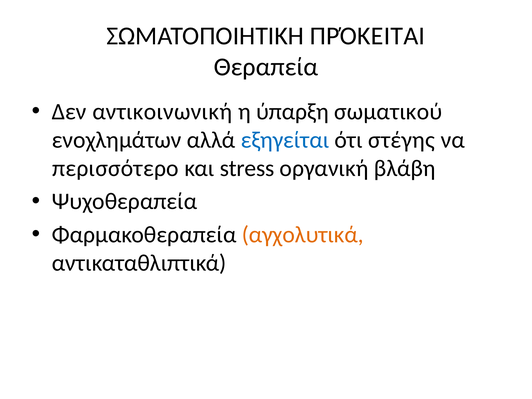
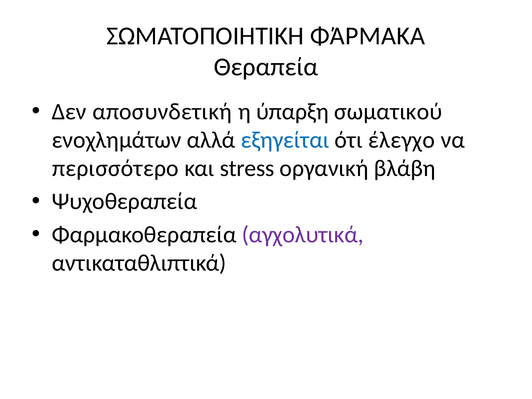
ΠΡΌΚΕΙΤΑΙ: ΠΡΌΚΕΙΤΑΙ -> ΦΆΡΜΑΚΑ
αντικοινωνική: αντικοινωνική -> αποσυνδετική
στέγης: στέγης -> έλεγχο
αγχολυτικά colour: orange -> purple
